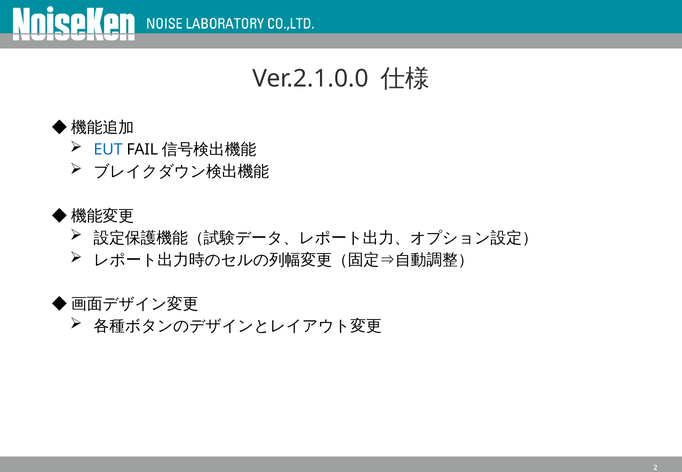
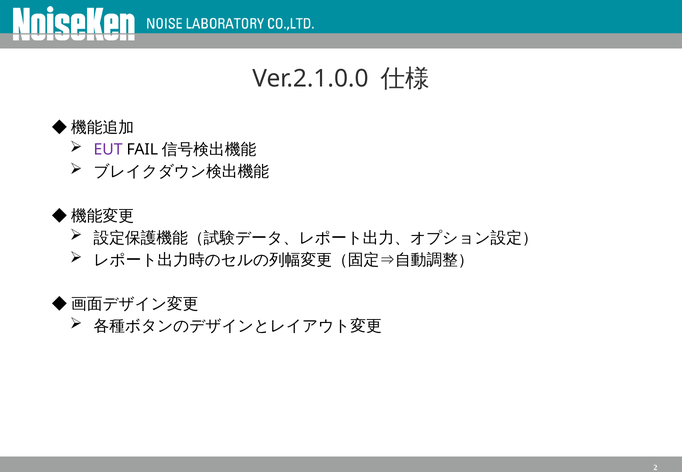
EUT colour: blue -> purple
